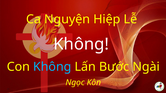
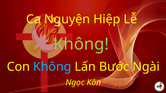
Không at (81, 44) colour: white -> light green
